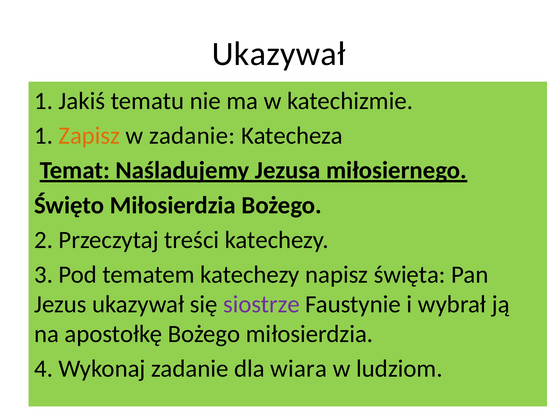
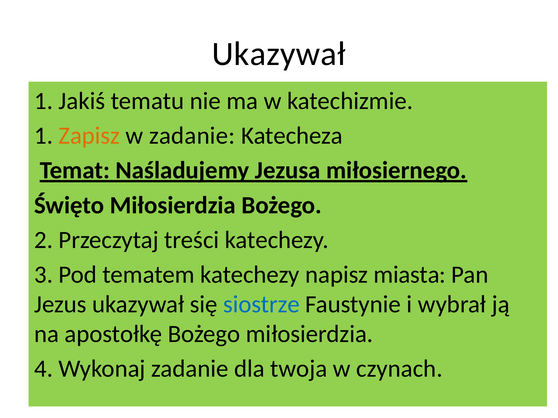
święta: święta -> miasta
siostrze colour: purple -> blue
wiara: wiara -> twoja
ludziom: ludziom -> czynach
